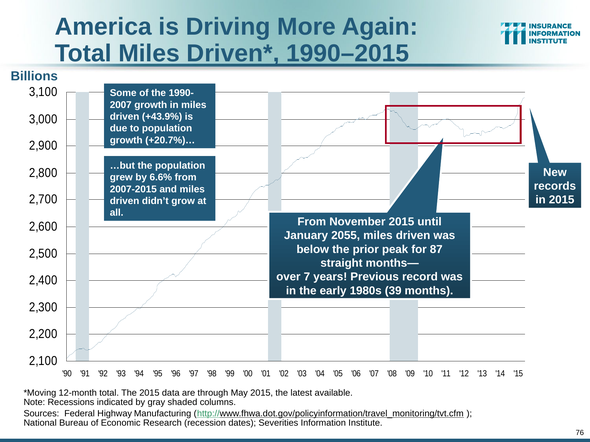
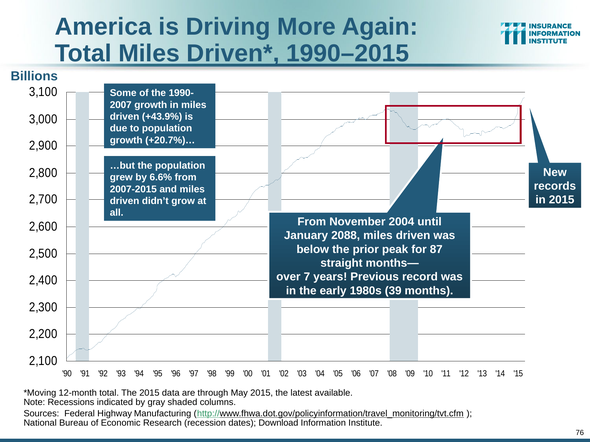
November 2015: 2015 -> 2004
2055: 2055 -> 2088
Severities: Severities -> Download
